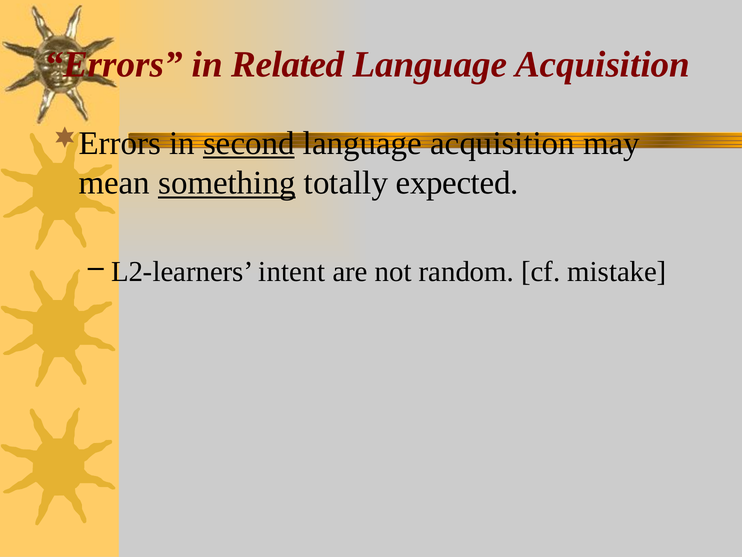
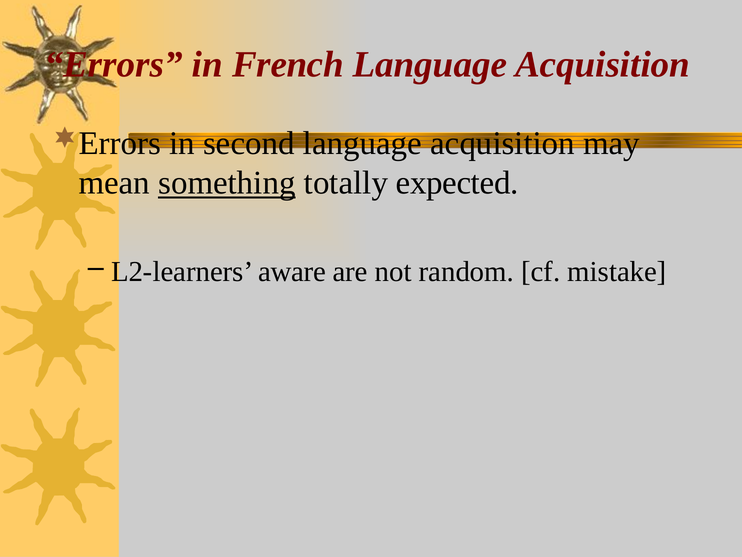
Related: Related -> French
second underline: present -> none
intent: intent -> aware
